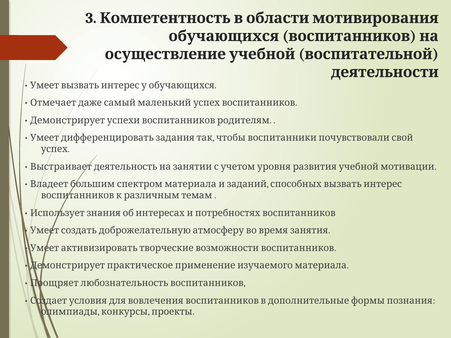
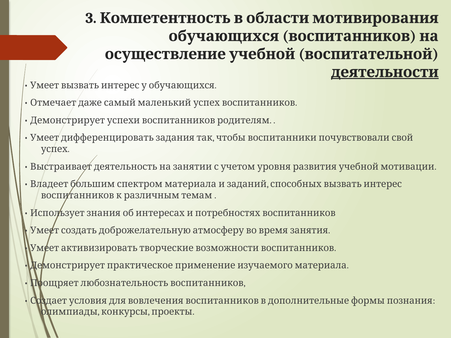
деятельности underline: none -> present
